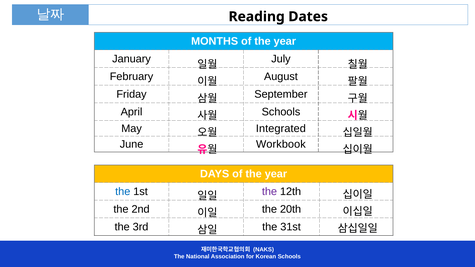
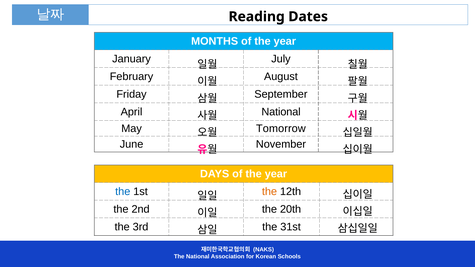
April Schools: Schools -> National
Integrated: Integrated -> Tomorrow
Workbook: Workbook -> November
the at (269, 192) colour: purple -> orange
